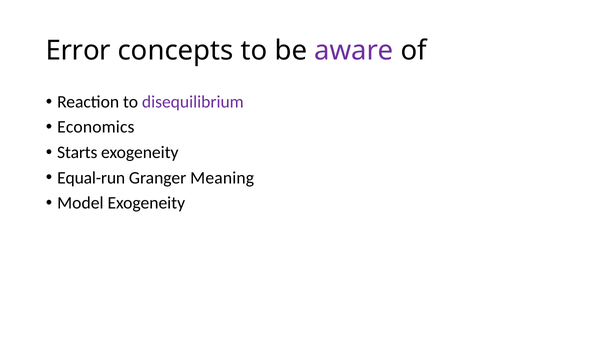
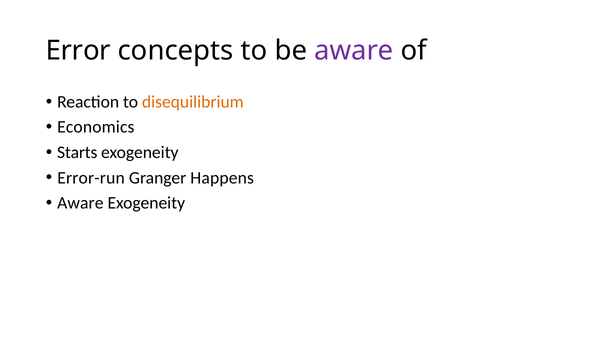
disequilibrium colour: purple -> orange
Equal-run: Equal-run -> Error-run
Meaning: Meaning -> Happens
Model at (80, 203): Model -> Aware
